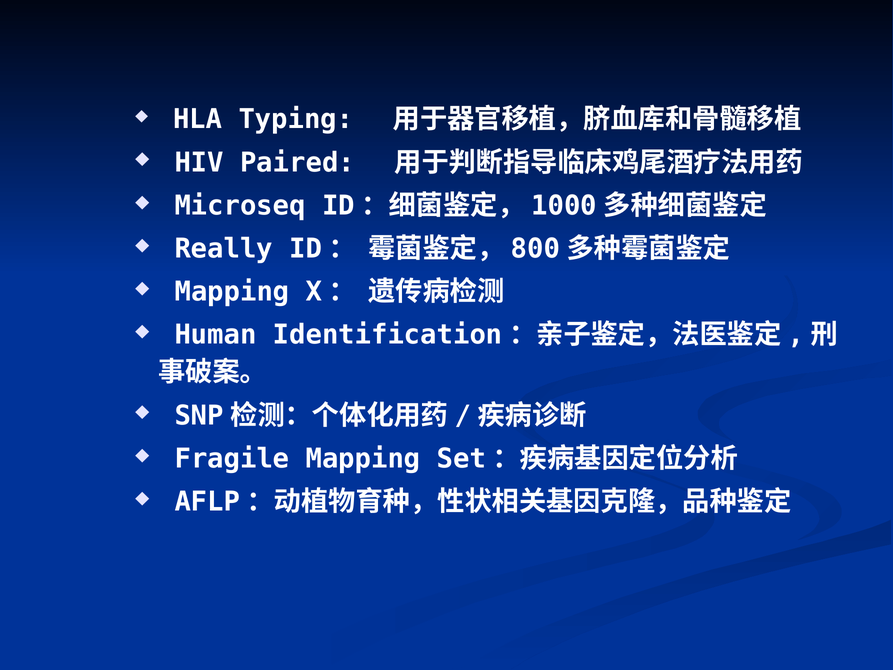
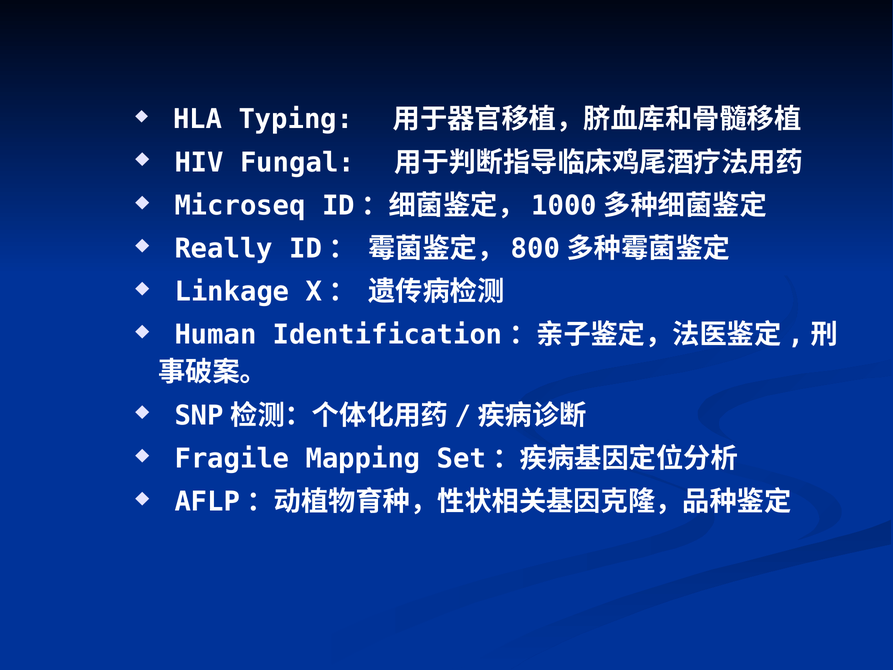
Paired: Paired -> Fungal
Mapping at (232, 292): Mapping -> Linkage
